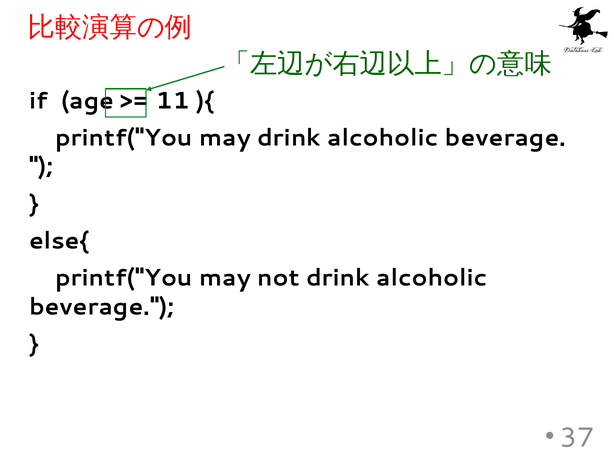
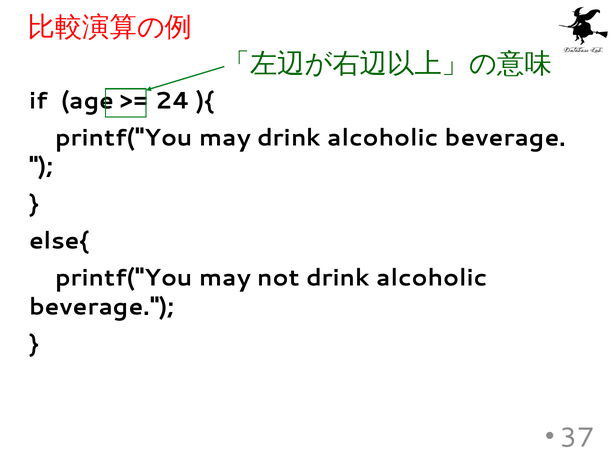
11: 11 -> 24
